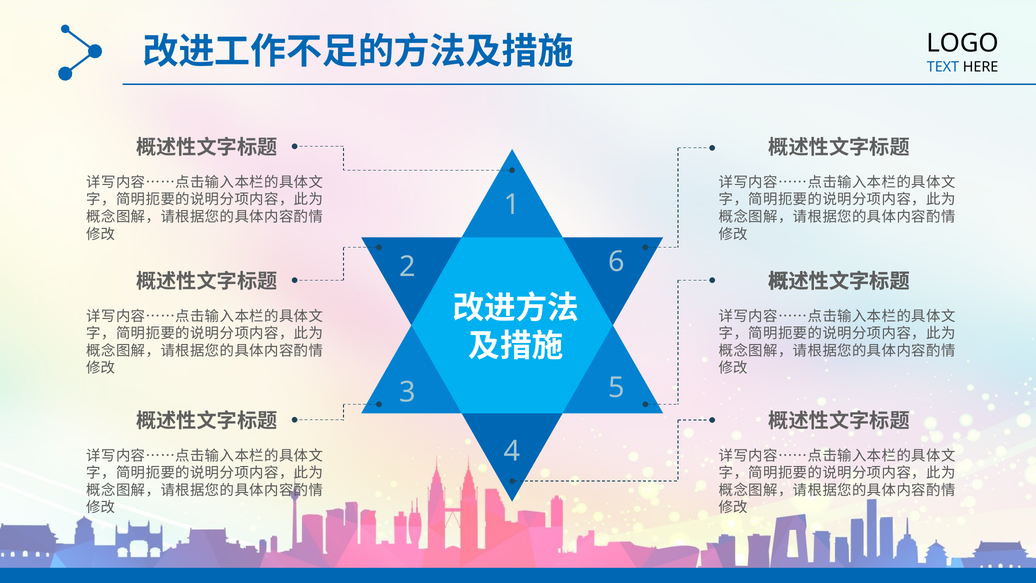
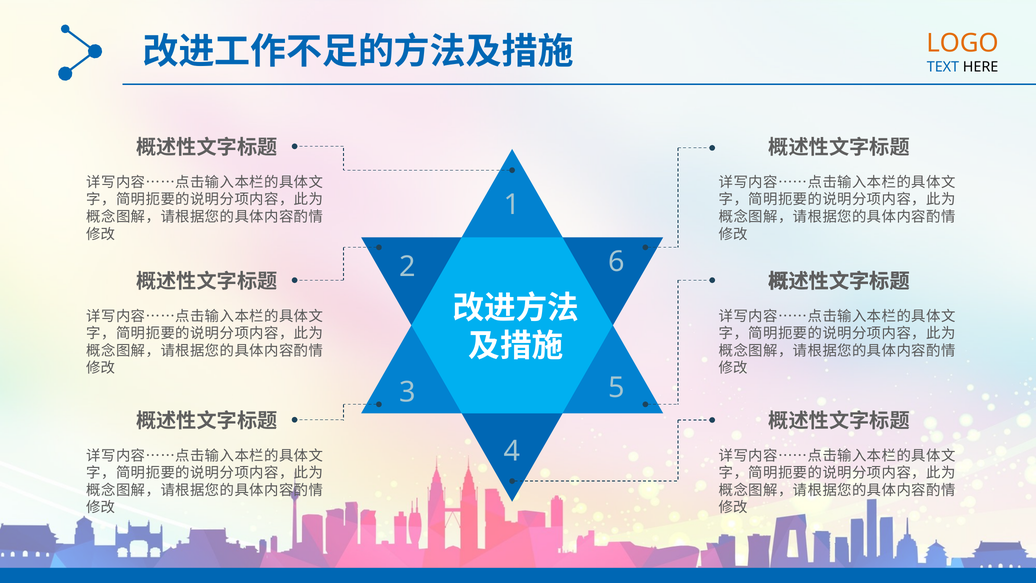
LOGO colour: black -> orange
